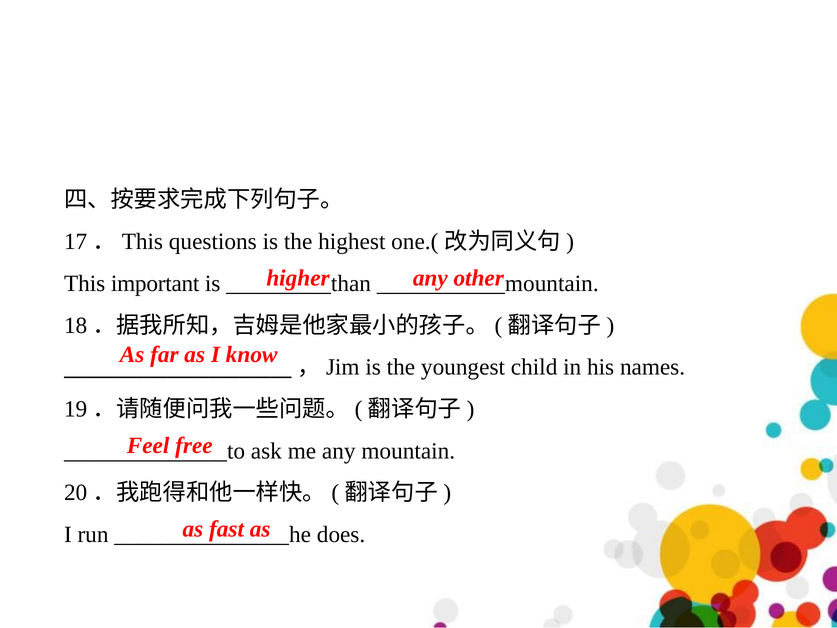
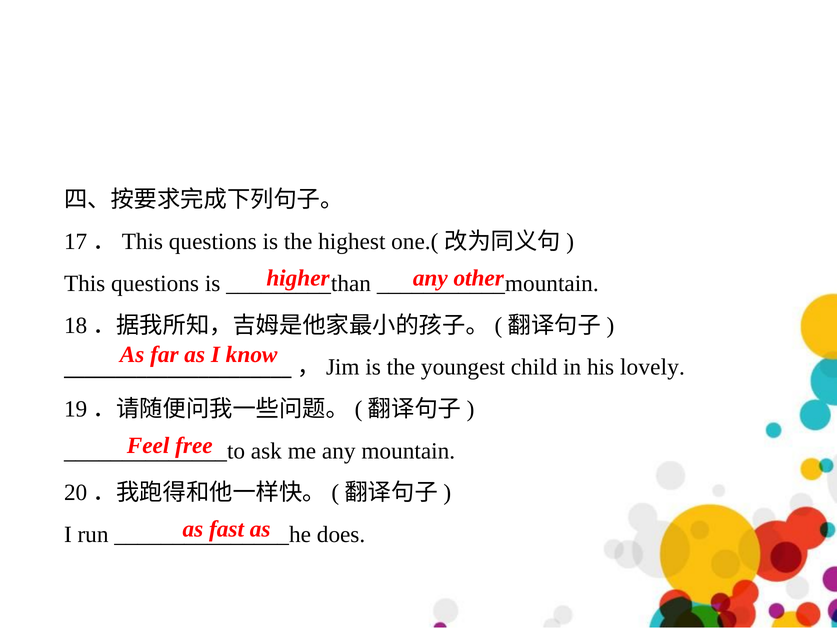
This important: important -> questions
names: names -> lovely
